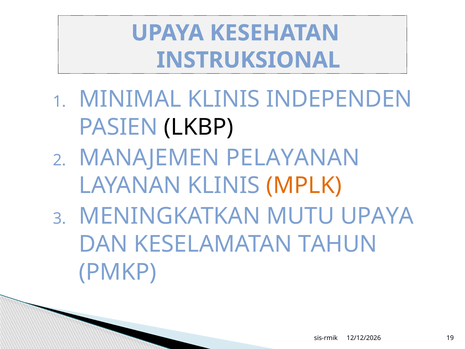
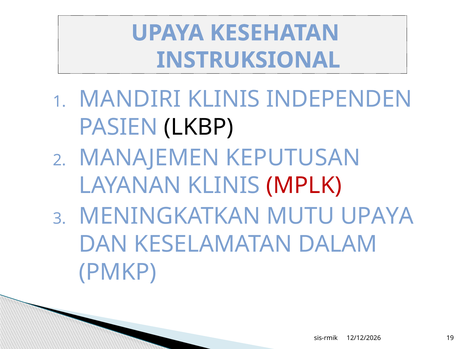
MINIMAL: MINIMAL -> MANDIRI
PELAYANAN: PELAYANAN -> KEPUTUSAN
MPLK colour: orange -> red
TAHUN: TAHUN -> DALAM
